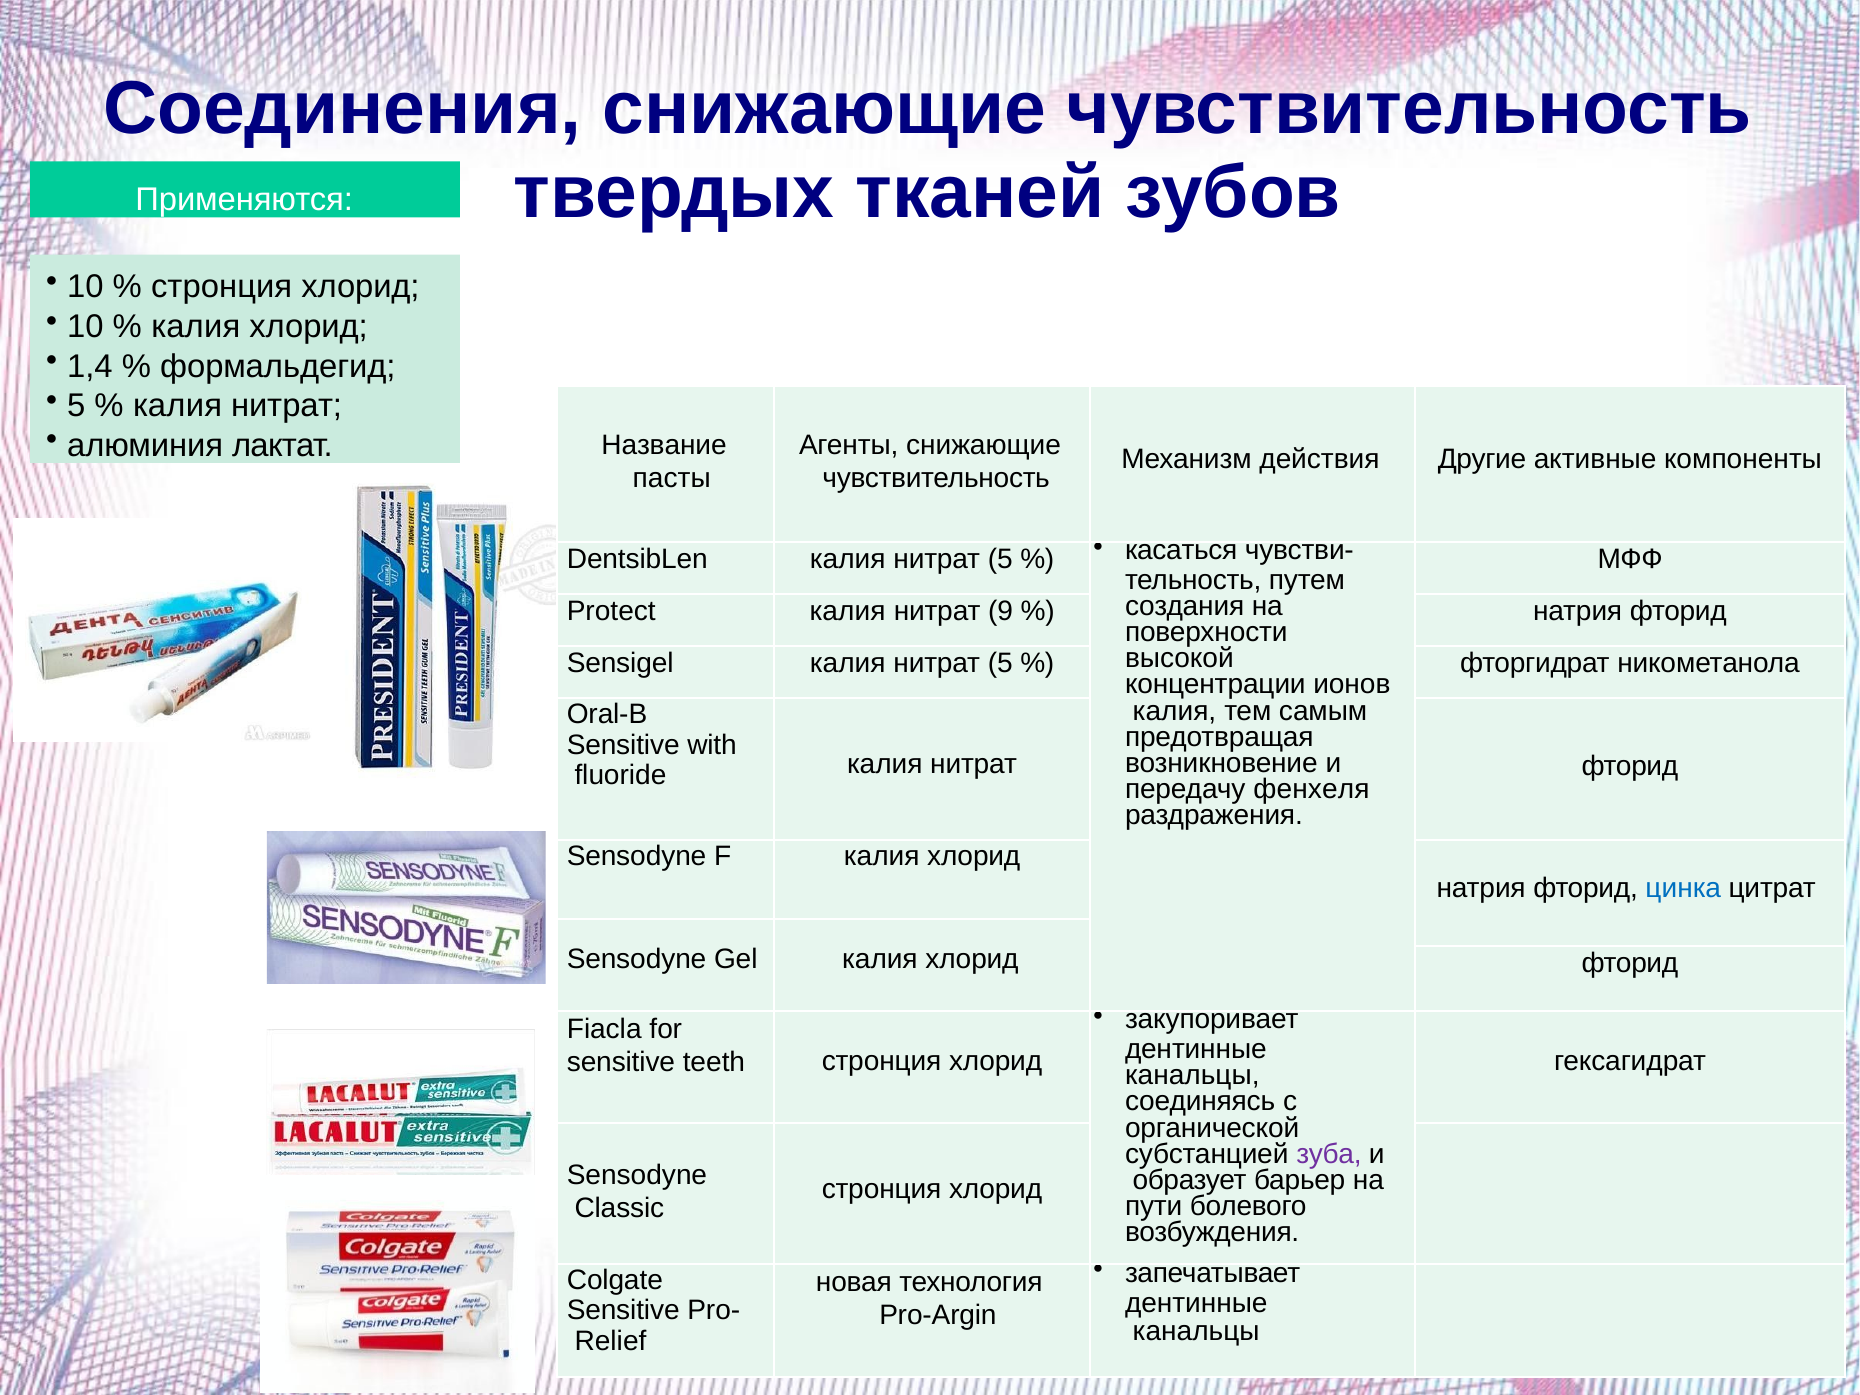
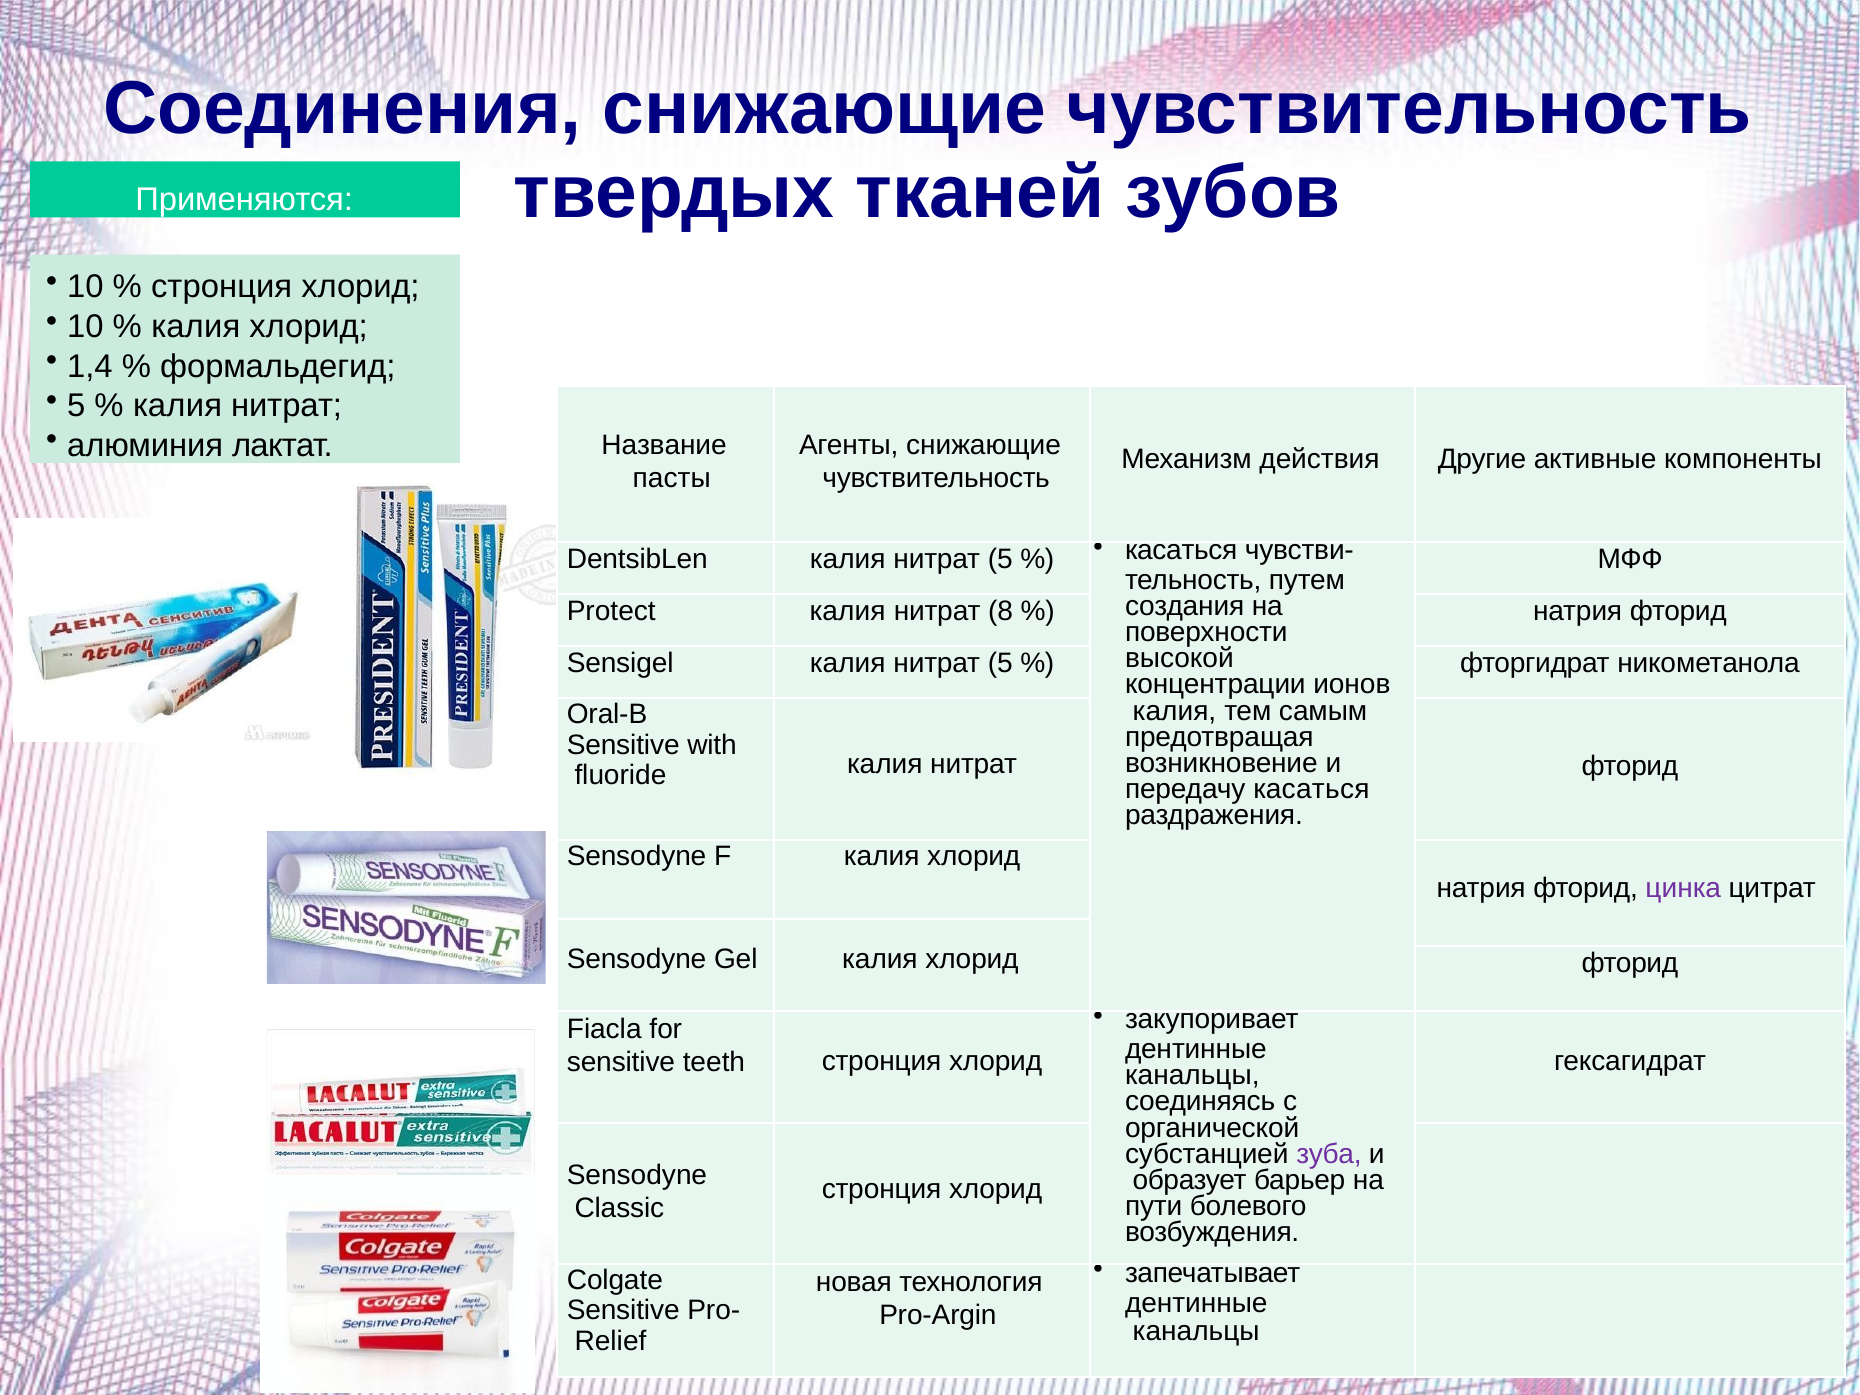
9: 9 -> 8
передачу фенхеля: фенхеля -> касаться
цинка colour: blue -> purple
